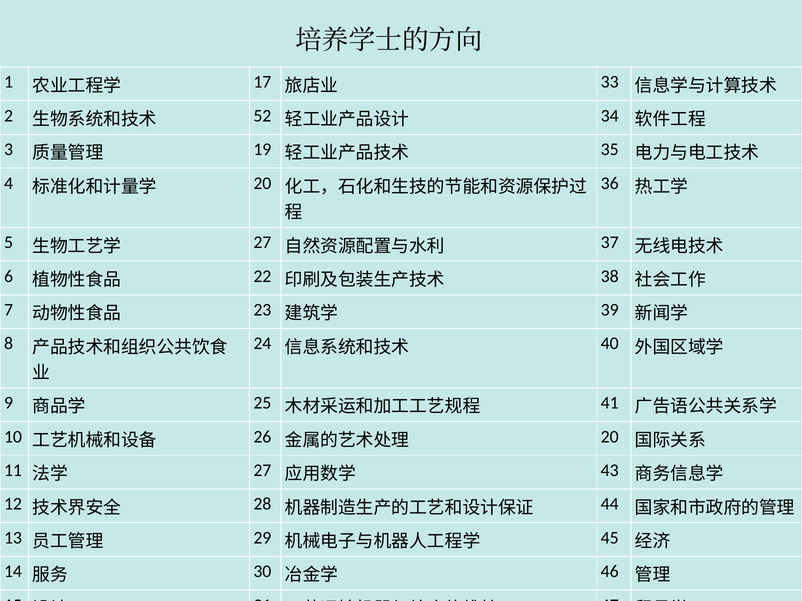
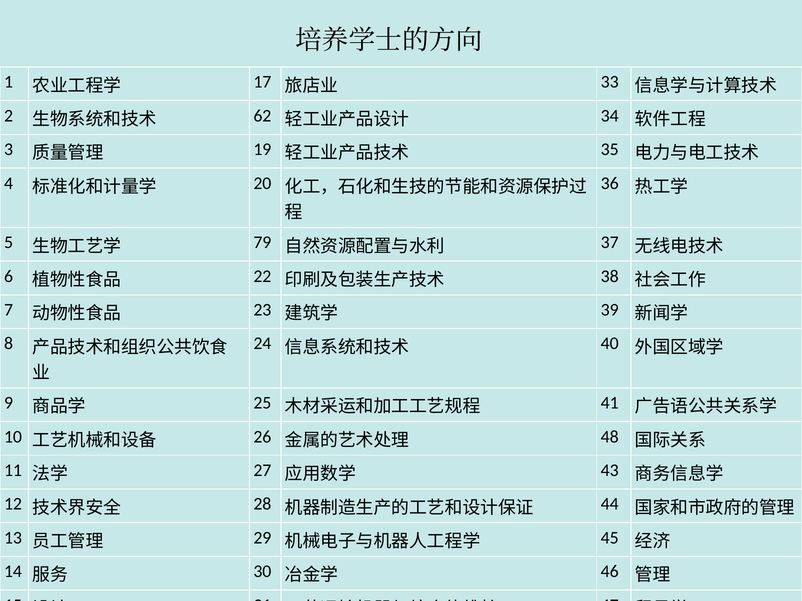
52: 52 -> 62
27 at (262, 243): 27 -> 79
20 at (610, 437): 20 -> 48
